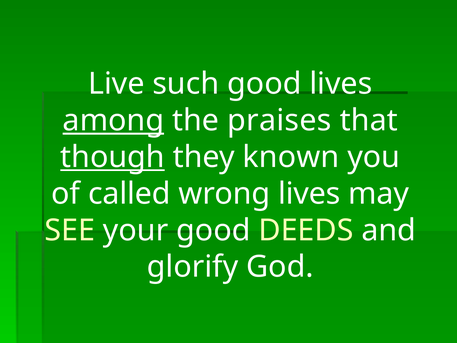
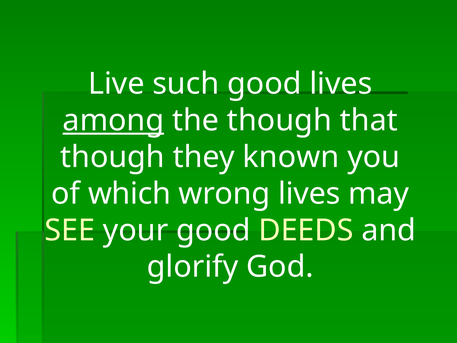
the praises: praises -> though
though at (113, 157) underline: present -> none
called: called -> which
